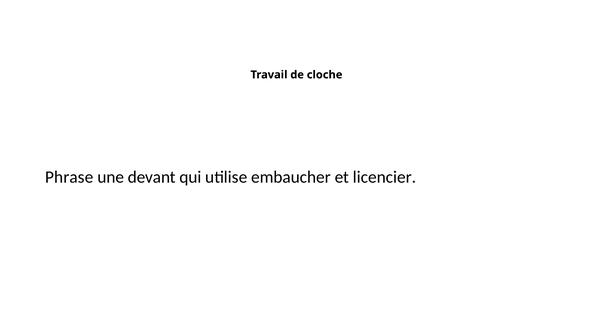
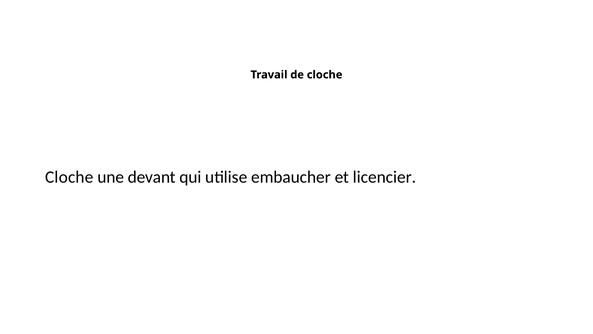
Phrase at (69, 177): Phrase -> Cloche
